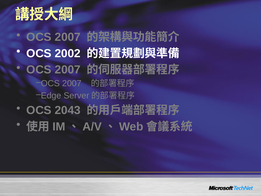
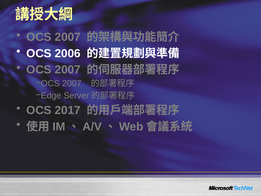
2002: 2002 -> 2006
2043: 2043 -> 2017
